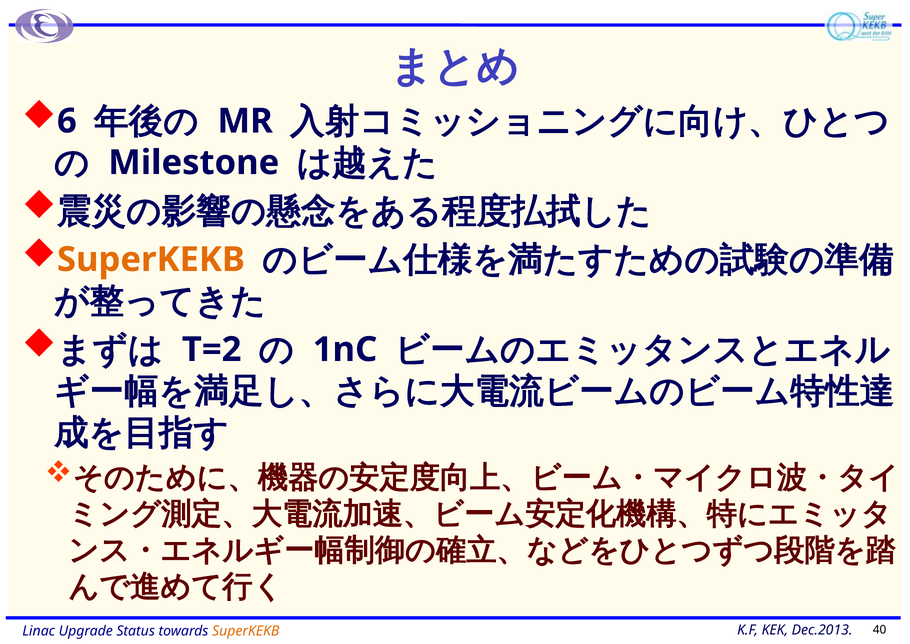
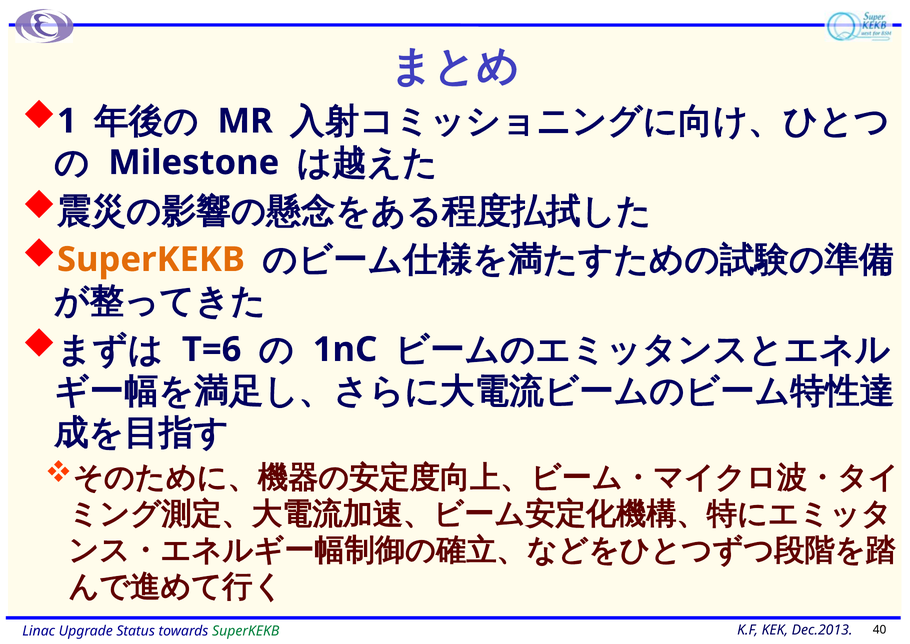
6: 6 -> 1
T=2: T=2 -> T=6
SuperKEKB at (246, 631) colour: orange -> green
